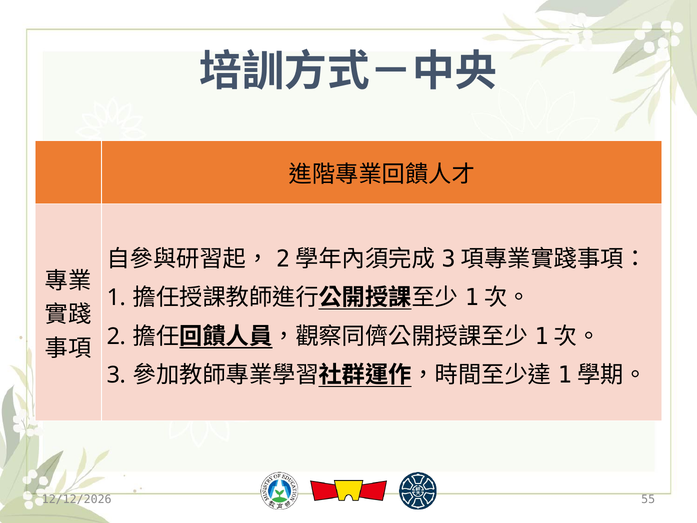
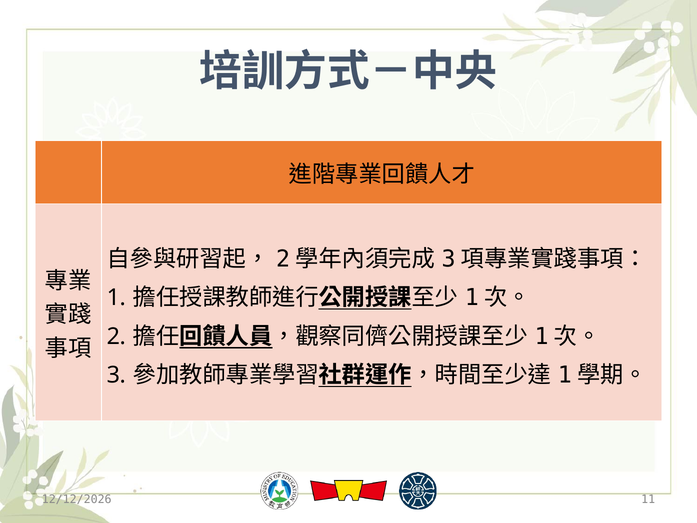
55: 55 -> 11
